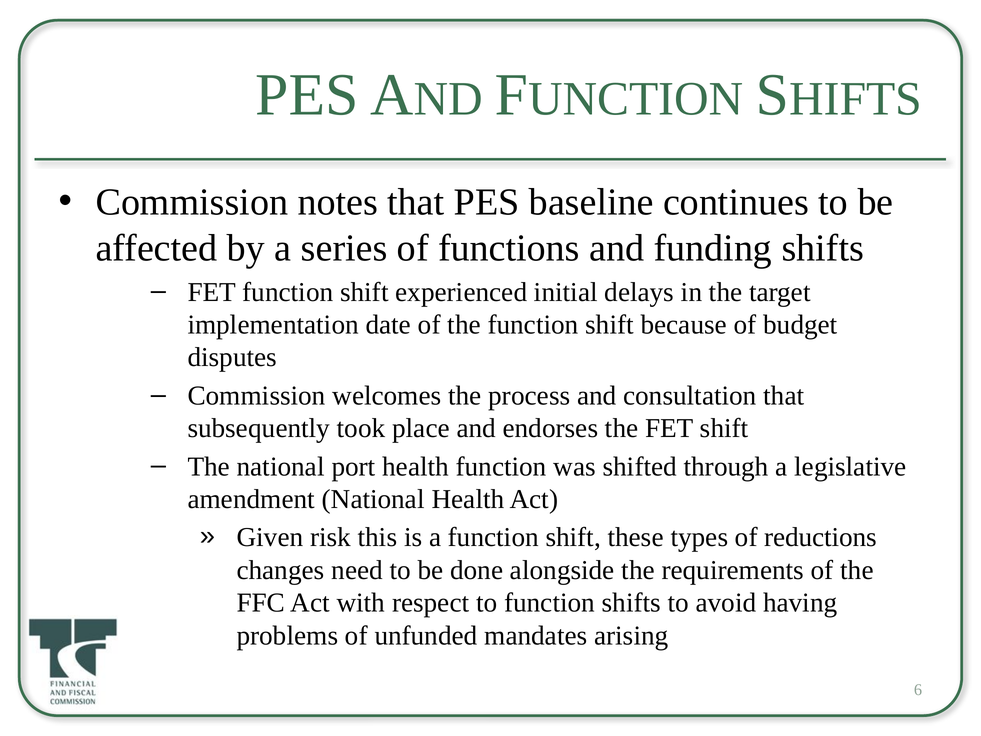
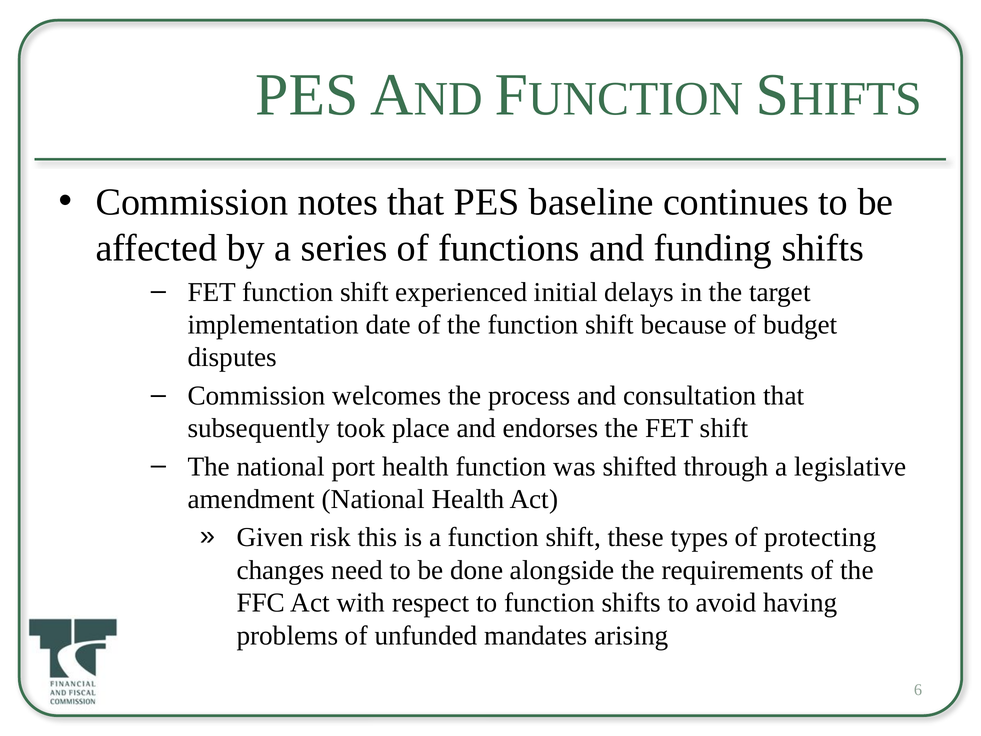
reductions: reductions -> protecting
